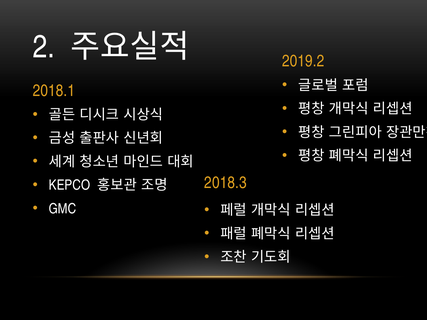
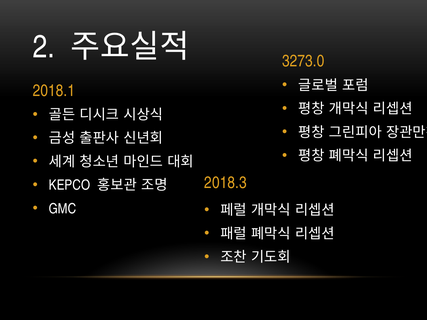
2019.2: 2019.2 -> 3273.0
